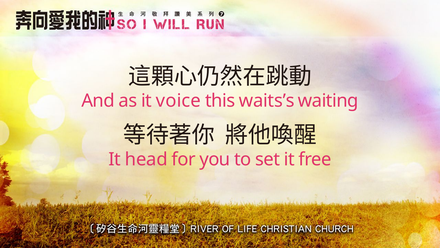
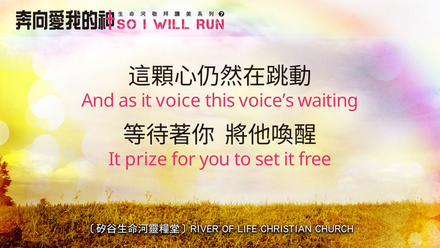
waits’s: waits’s -> voice’s
head: head -> prize
